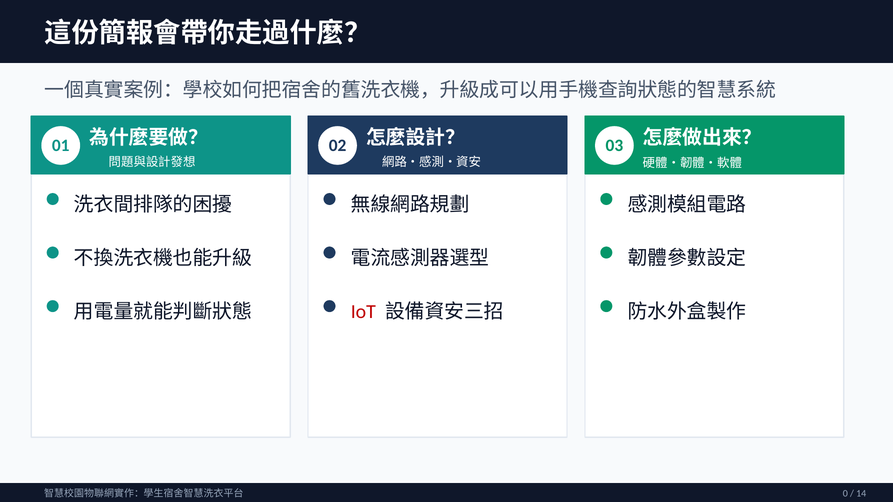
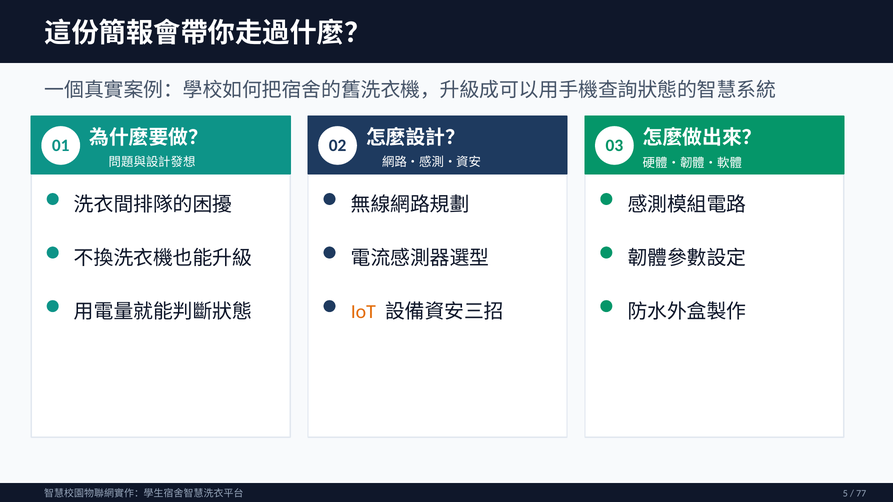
IoT colour: red -> orange
0: 0 -> 5
14: 14 -> 77
